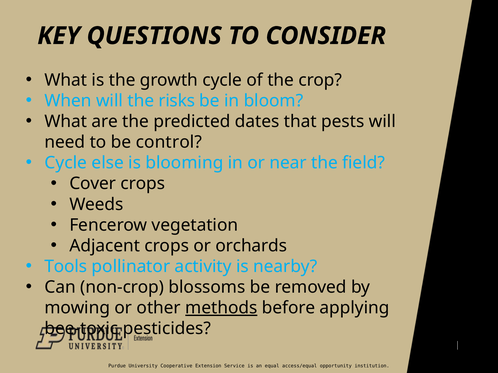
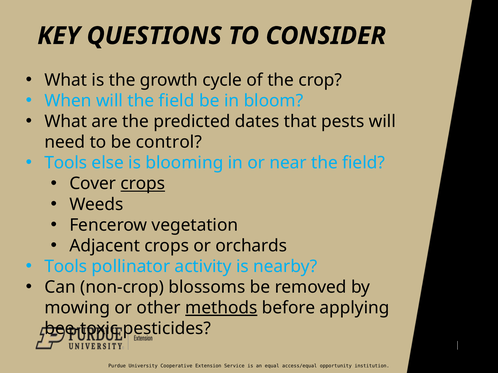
will the risks: risks -> field
Cycle at (66, 163): Cycle -> Tools
crops at (143, 184) underline: none -> present
